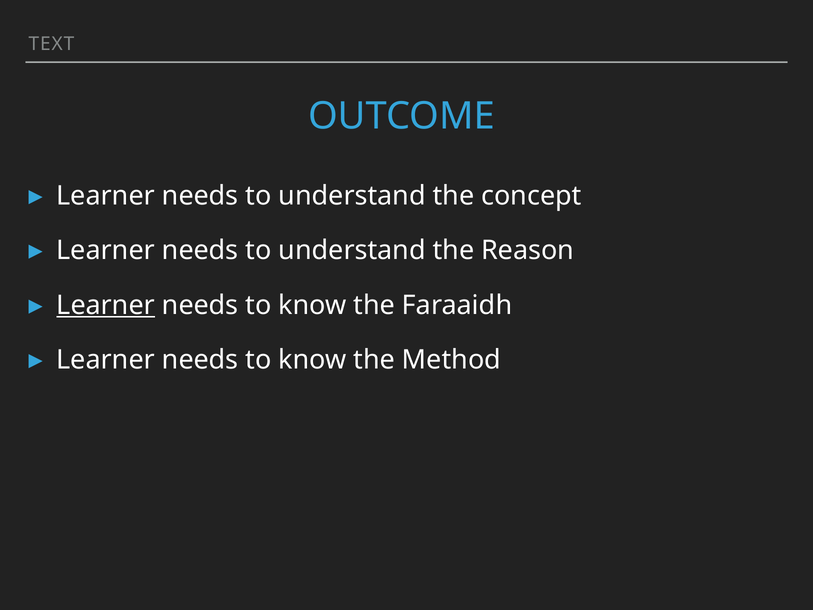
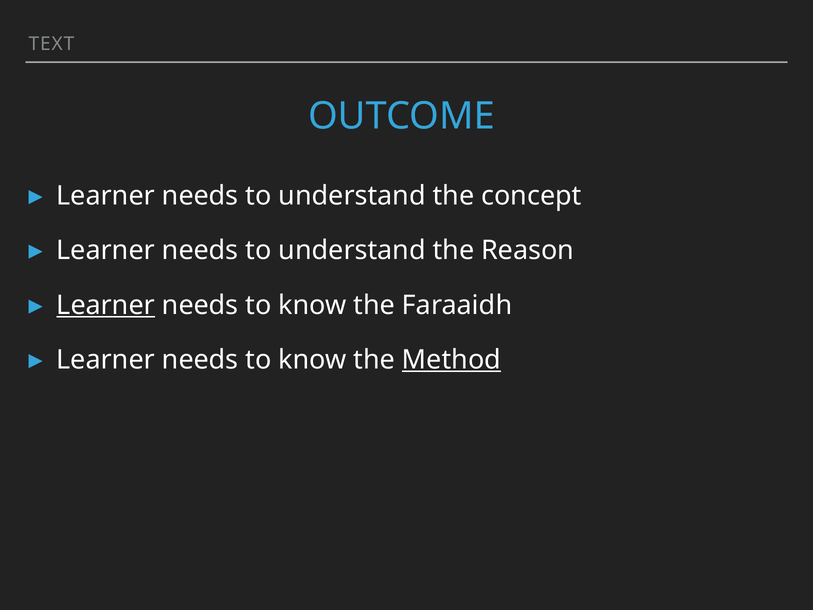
Method underline: none -> present
